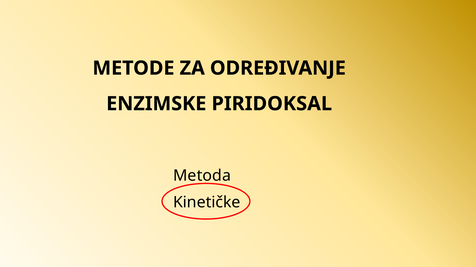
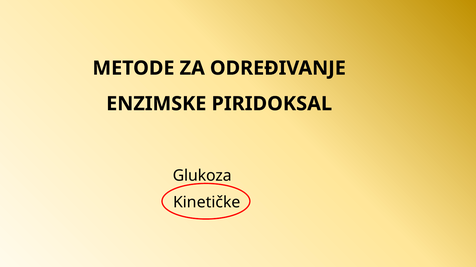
Metoda: Metoda -> Glukoza
